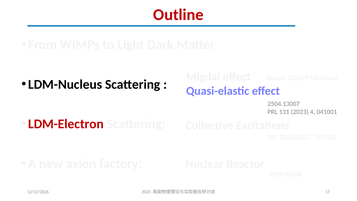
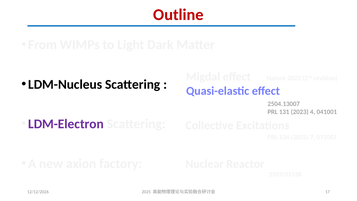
LDM-Electron colour: red -> purple
